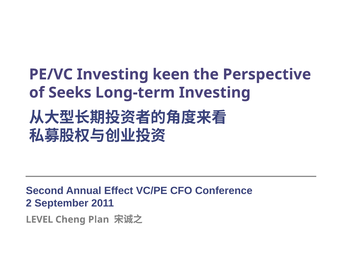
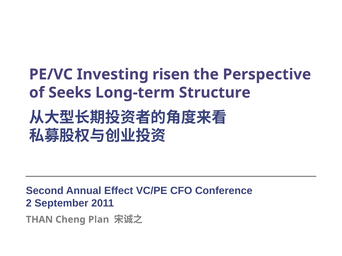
keen: keen -> risen
Long-term Investing: Investing -> Structure
LEVEL: LEVEL -> THAN
